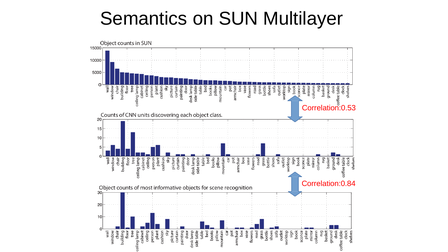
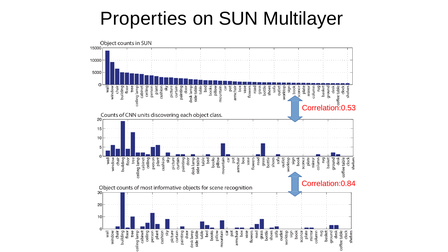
Semantics: Semantics -> Properties
